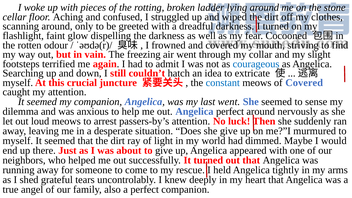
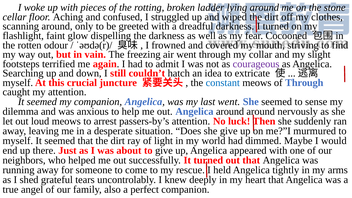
courageous colour: blue -> purple
of Covered: Covered -> Through
Angelica perfect: perfect -> around
